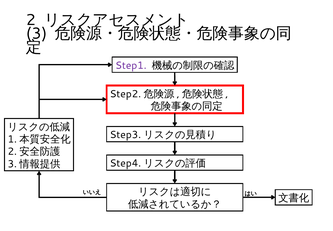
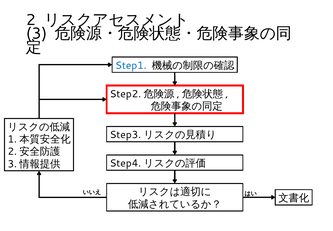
Step1 colour: purple -> blue
